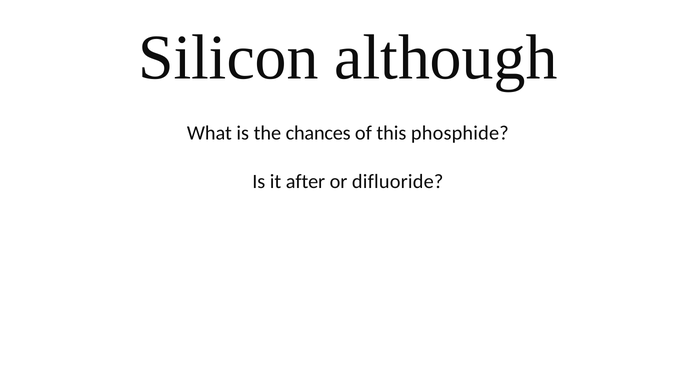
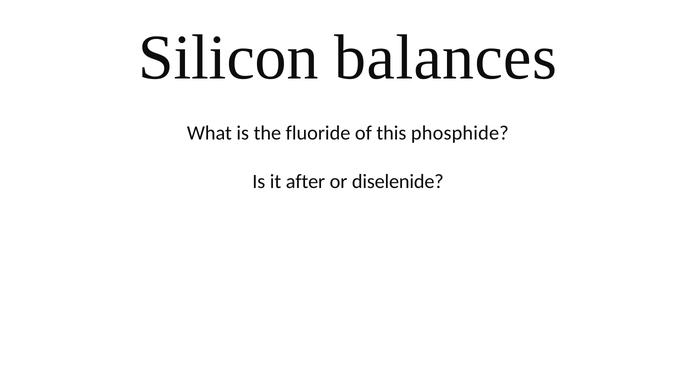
although: although -> balances
chances: chances -> fluoride
difluoride: difluoride -> diselenide
